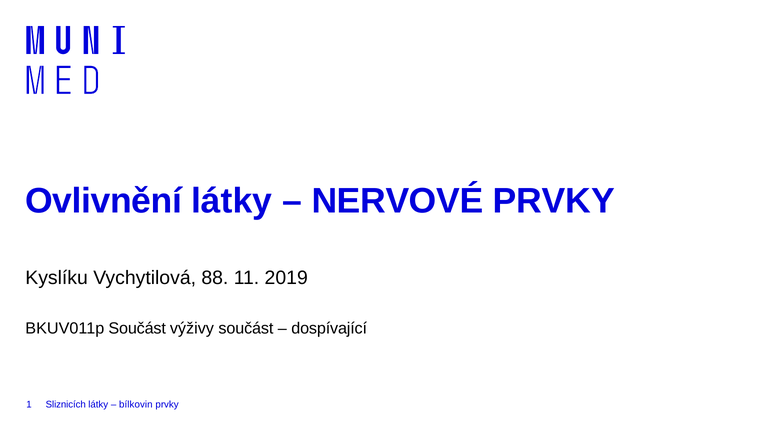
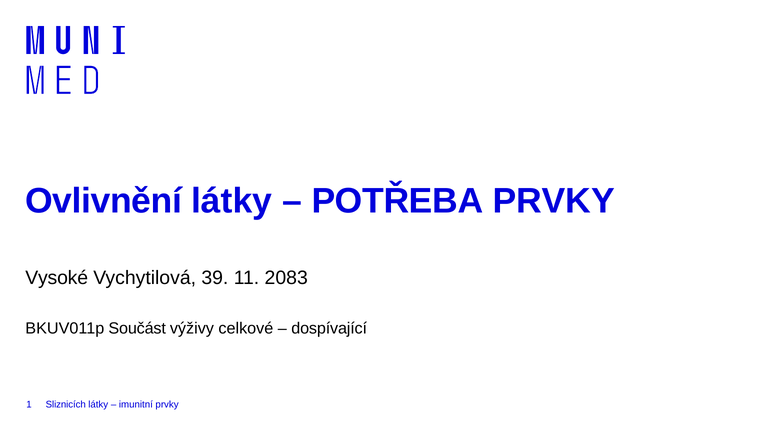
NERVOVÉ: NERVOVÉ -> POTŘEBA
Kyslíku: Kyslíku -> Vysoké
88: 88 -> 39
2019: 2019 -> 2083
výživy součást: součást -> celkové
bílkovin: bílkovin -> imunitní
